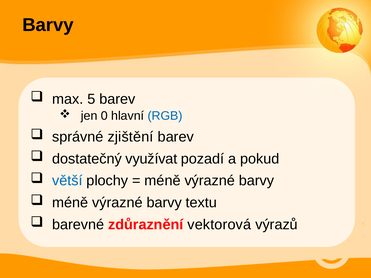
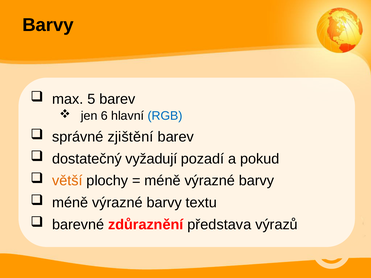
0: 0 -> 6
využívat: využívat -> vyžadují
větší colour: blue -> orange
vektorová: vektorová -> představa
